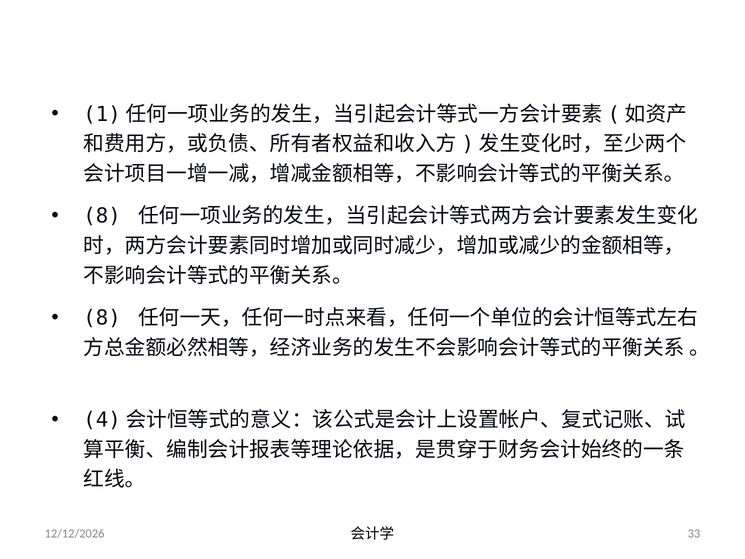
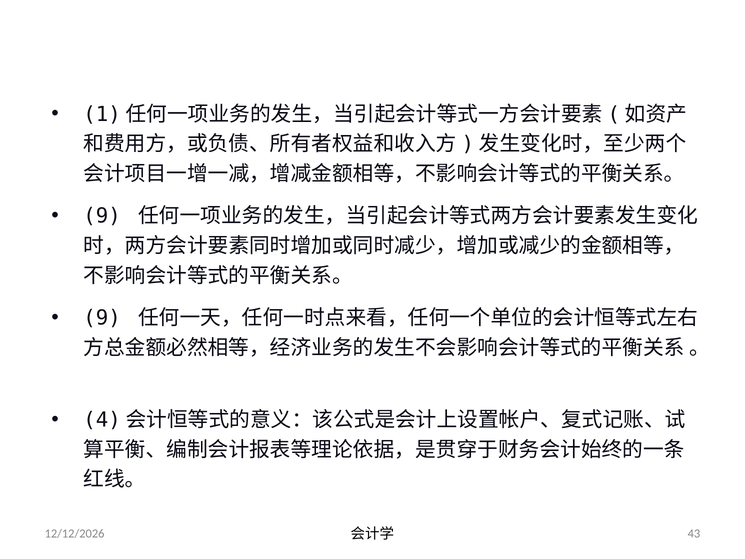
8 at (102, 216): 8 -> 9
8 at (102, 318): 8 -> 9
33: 33 -> 43
